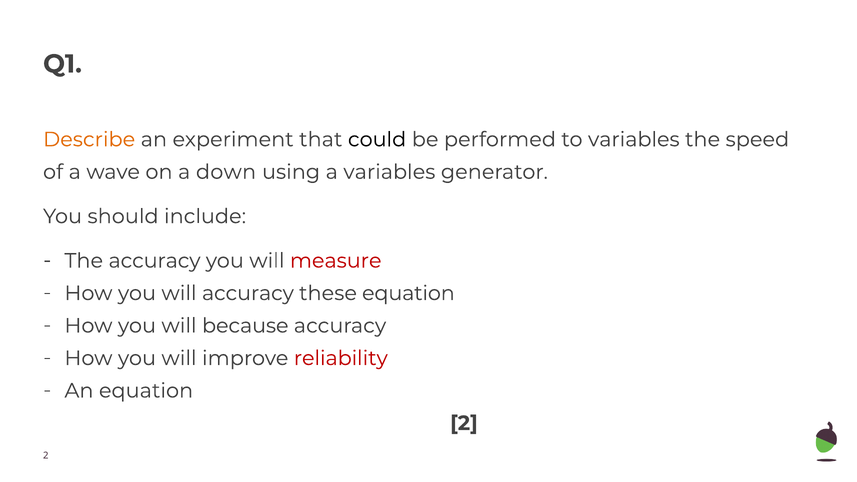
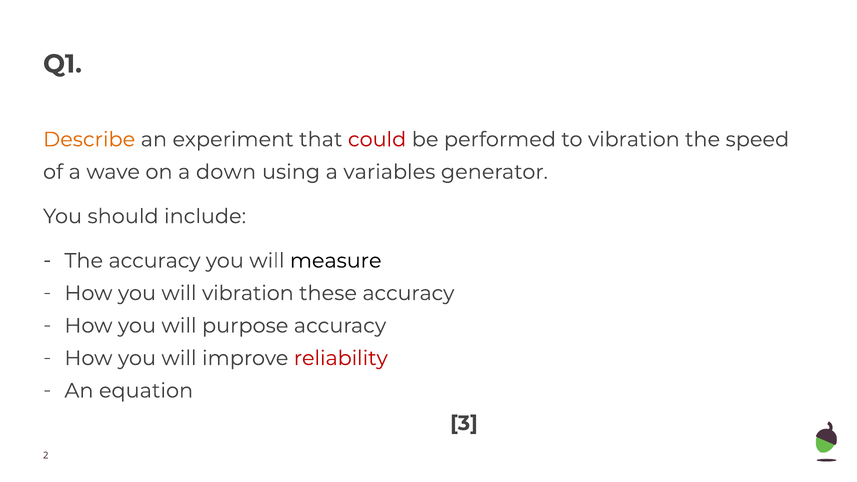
could colour: black -> red
to variables: variables -> vibration
measure colour: red -> black
will accuracy: accuracy -> vibration
these equation: equation -> accuracy
because: because -> purpose
2 at (464, 423): 2 -> 3
